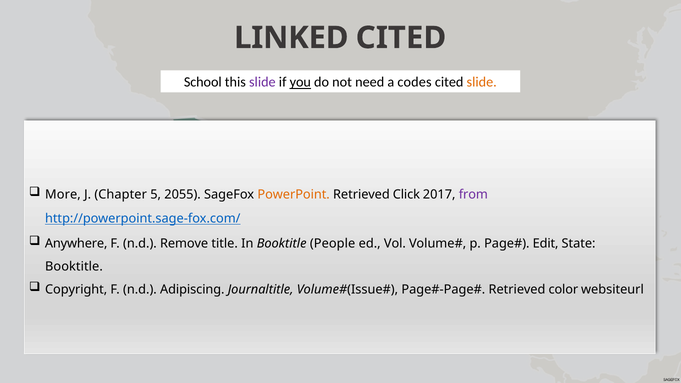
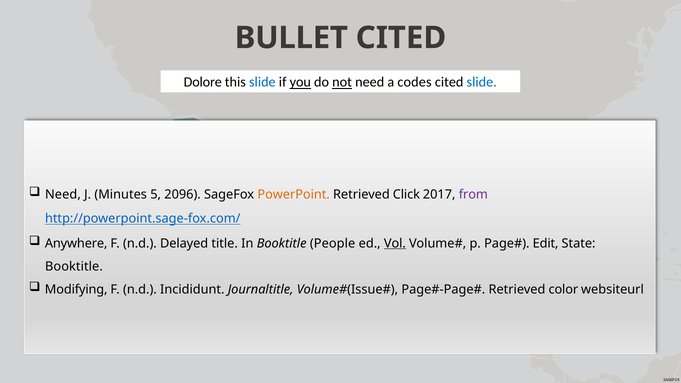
LINKED: LINKED -> BULLET
School: School -> Dolore
slide at (262, 82) colour: purple -> blue
not underline: none -> present
slide at (482, 82) colour: orange -> blue
More at (63, 194): More -> Need
Chapter: Chapter -> Minutes
2055: 2055 -> 2096
Remove: Remove -> Delayed
Vol underline: none -> present
Copyright: Copyright -> Modifying
Adipiscing: Adipiscing -> Incididunt
